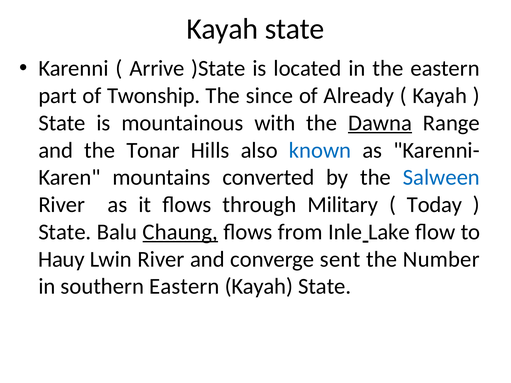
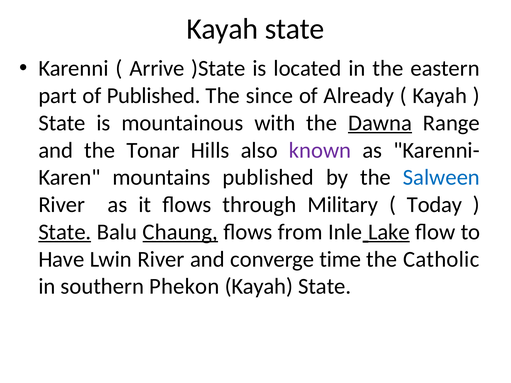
of Twonship: Twonship -> Published
known colour: blue -> purple
mountains converted: converted -> published
State at (65, 232) underline: none -> present
Lake underline: none -> present
Hauy: Hauy -> Have
sent: sent -> time
Number: Number -> Catholic
southern Eastern: Eastern -> Phekon
